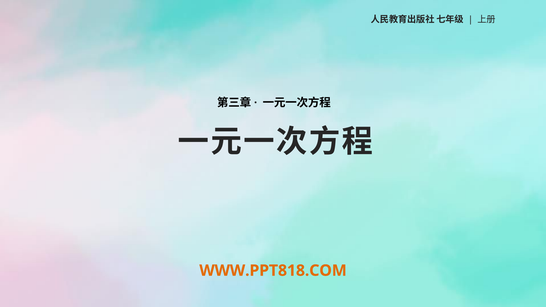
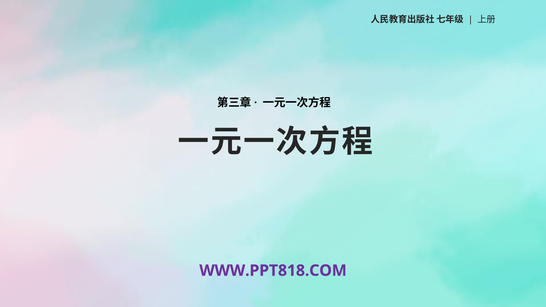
WWW.PPT818.COM colour: orange -> purple
